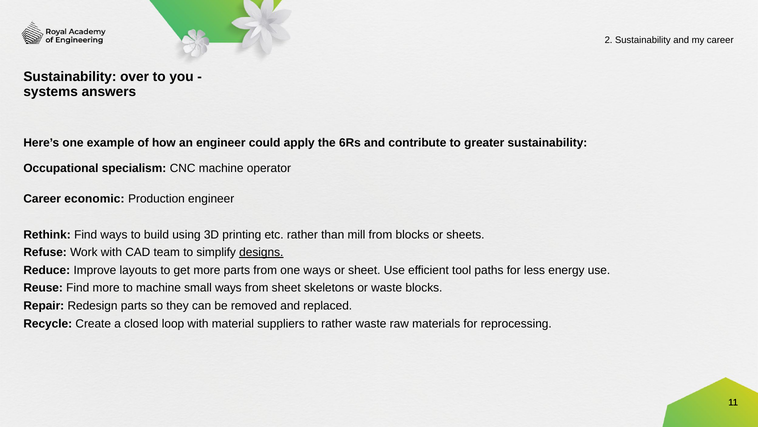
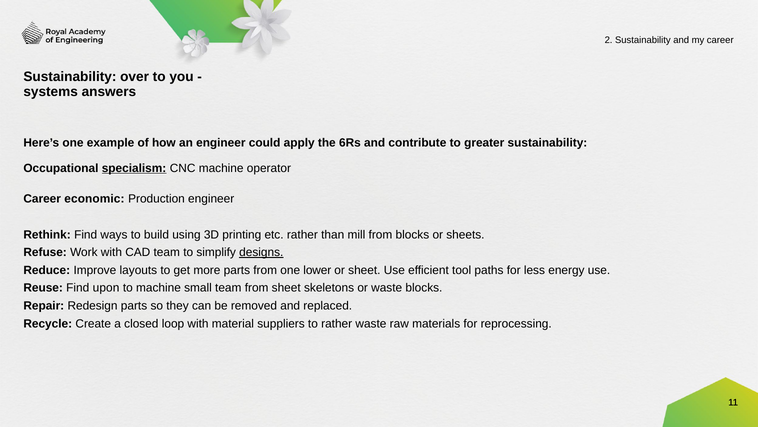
specialism underline: none -> present
one ways: ways -> lower
Find more: more -> upon
small ways: ways -> team
